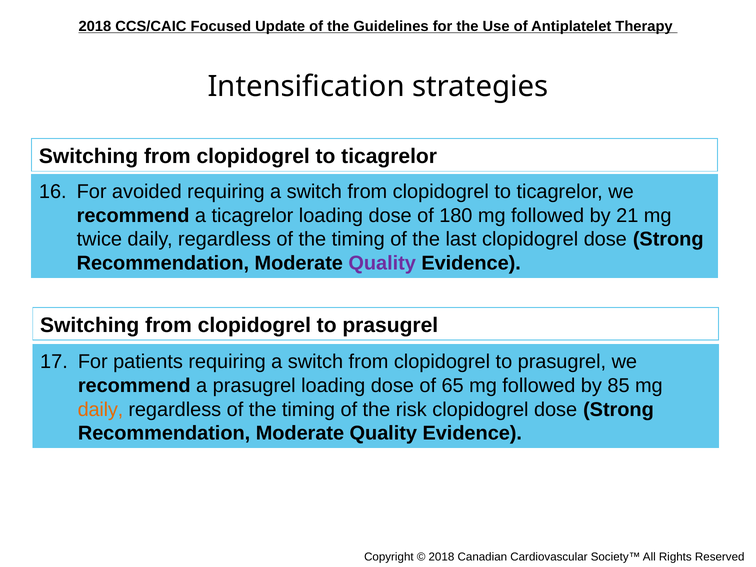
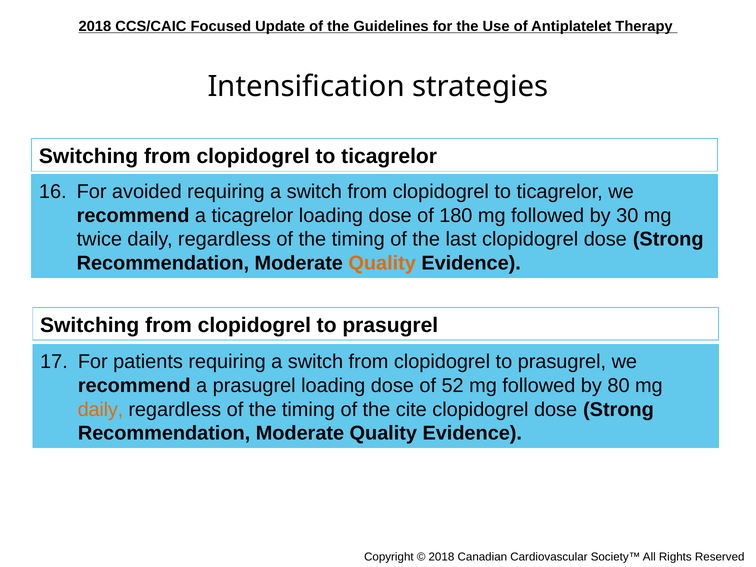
21: 21 -> 30
Quality at (382, 263) colour: purple -> orange
65: 65 -> 52
85: 85 -> 80
risk: risk -> cite
